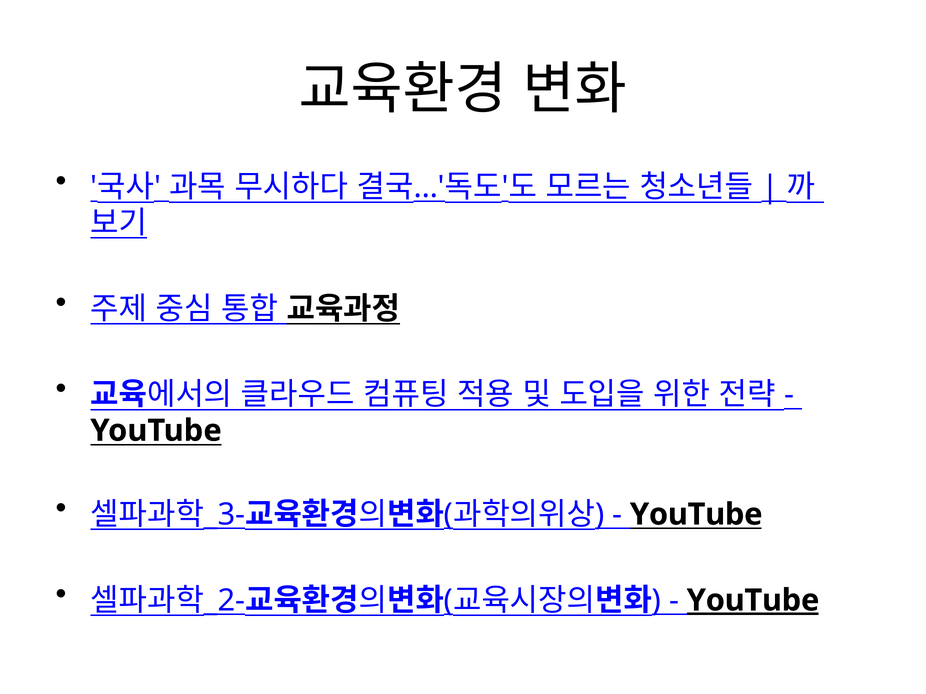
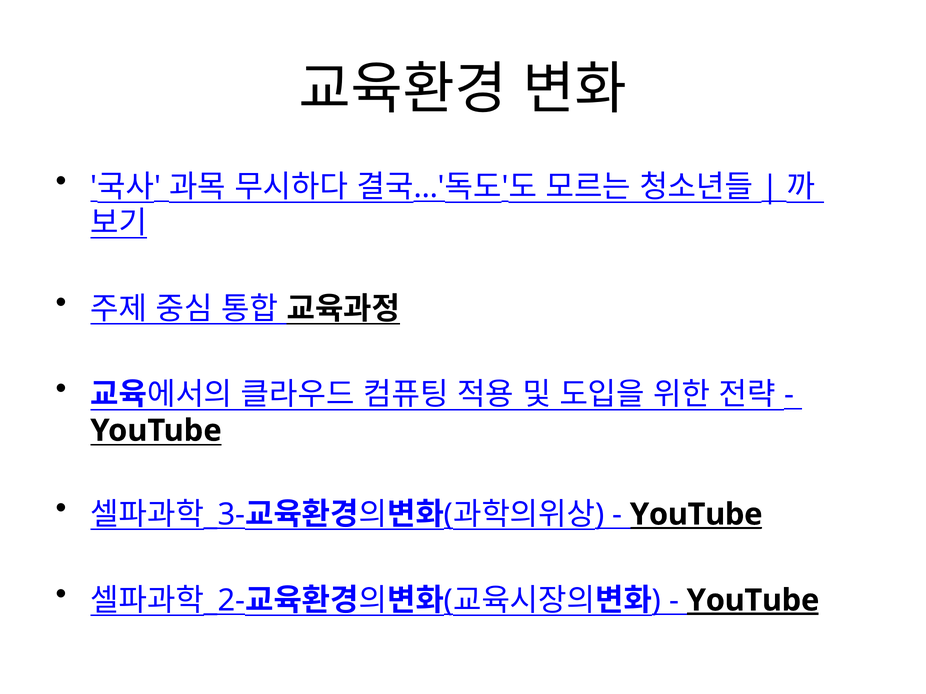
YouTube at (696, 515) underline: none -> present
